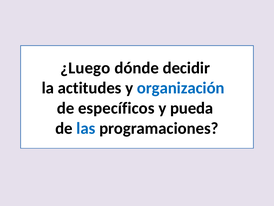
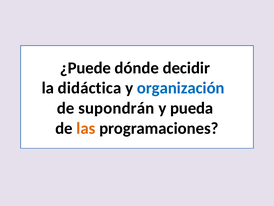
¿Luego: ¿Luego -> ¿Puede
actitudes: actitudes -> didáctica
específicos: específicos -> supondrán
las colour: blue -> orange
